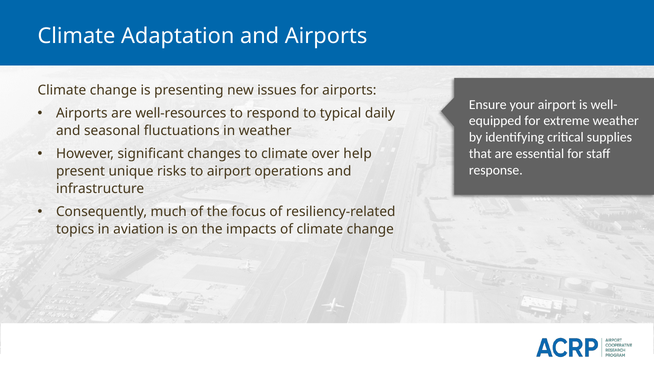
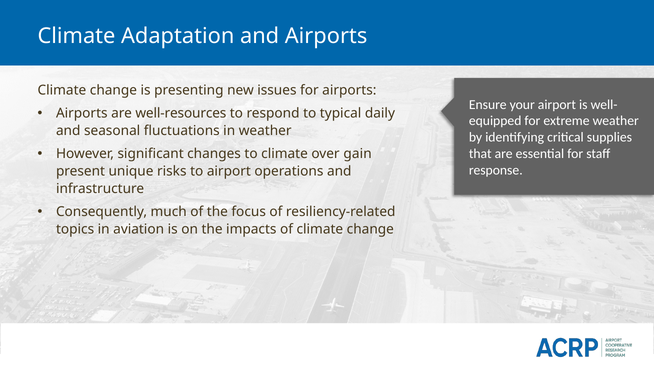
help: help -> gain
